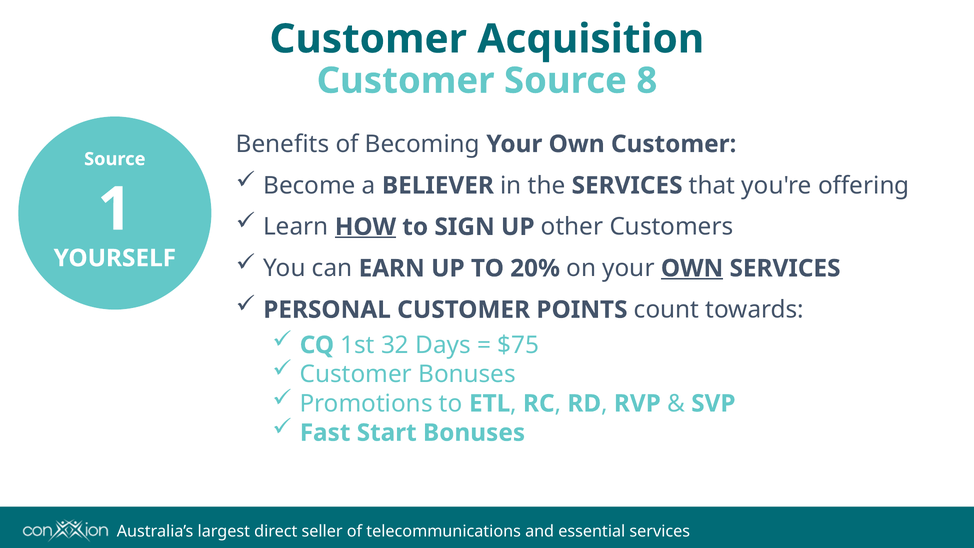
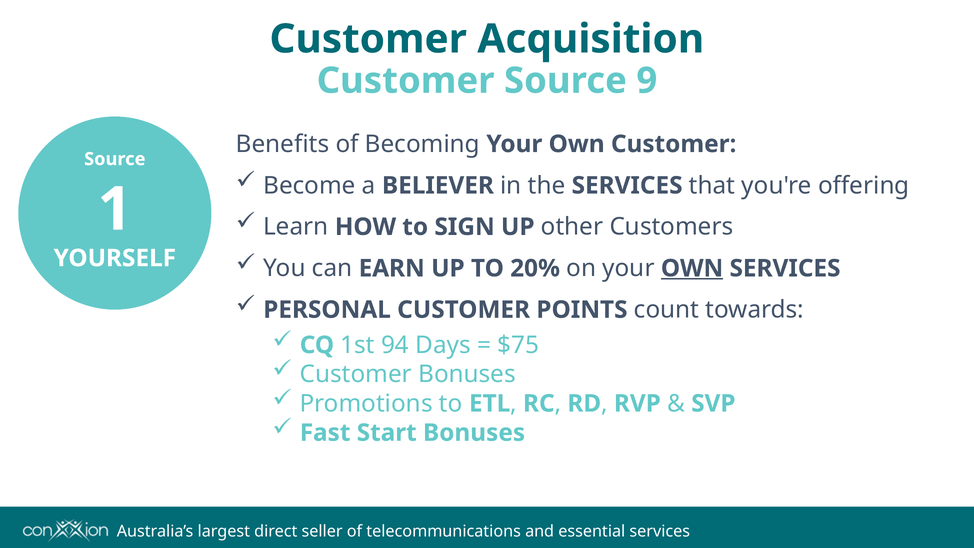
8: 8 -> 9
HOW underline: present -> none
32: 32 -> 94
